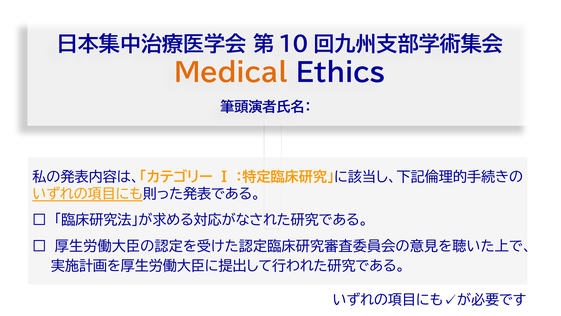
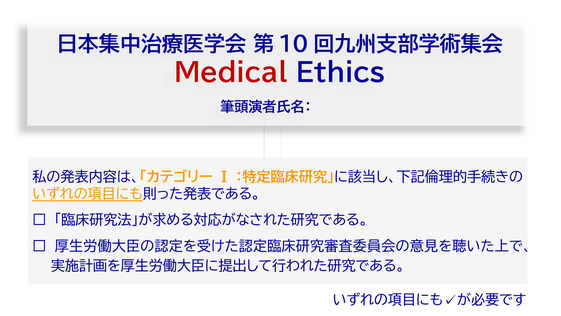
Medical colour: orange -> red
